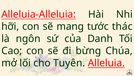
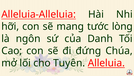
thác: thác -> lòng
bừng: bừng -> đứng
